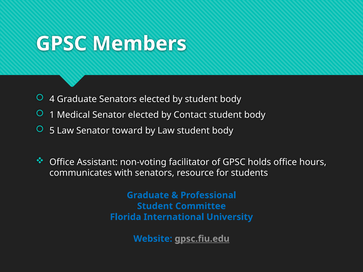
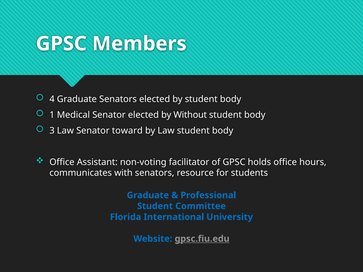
Contact: Contact -> Without
5: 5 -> 3
